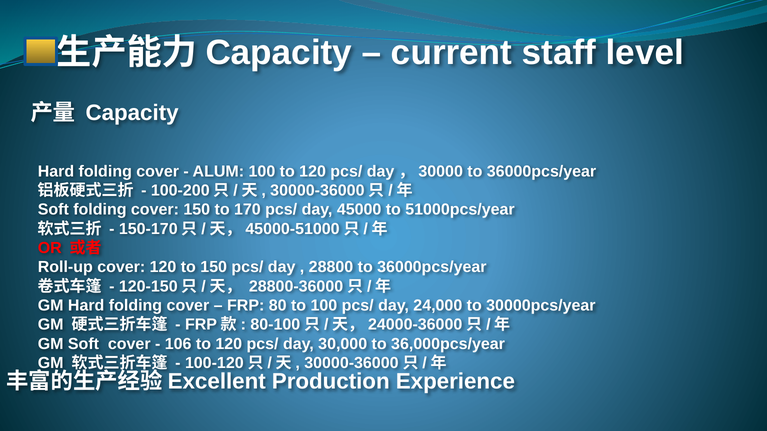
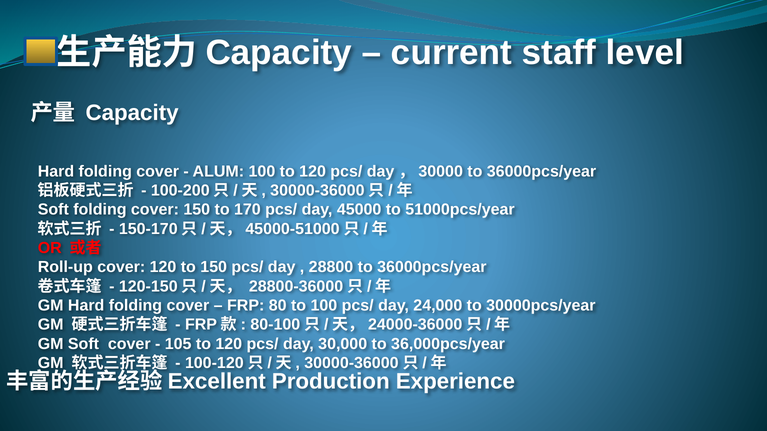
106: 106 -> 105
